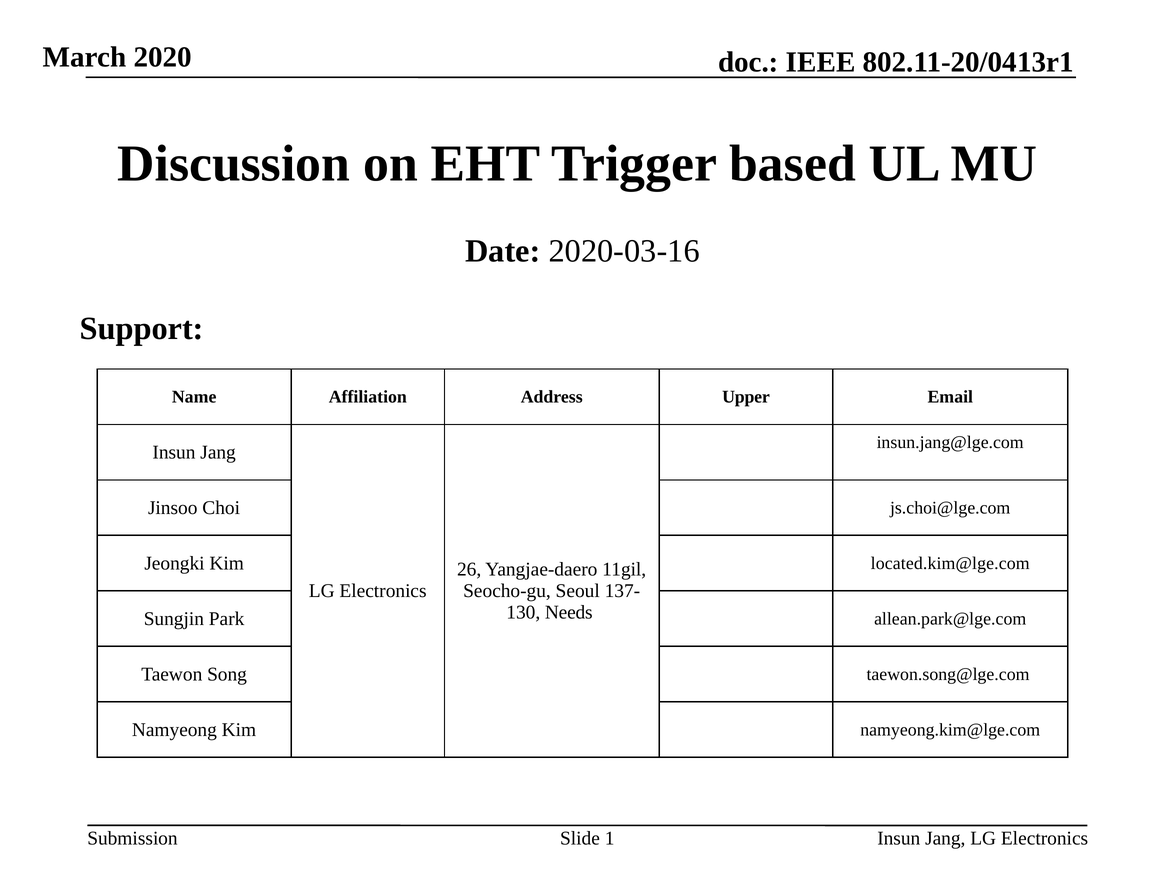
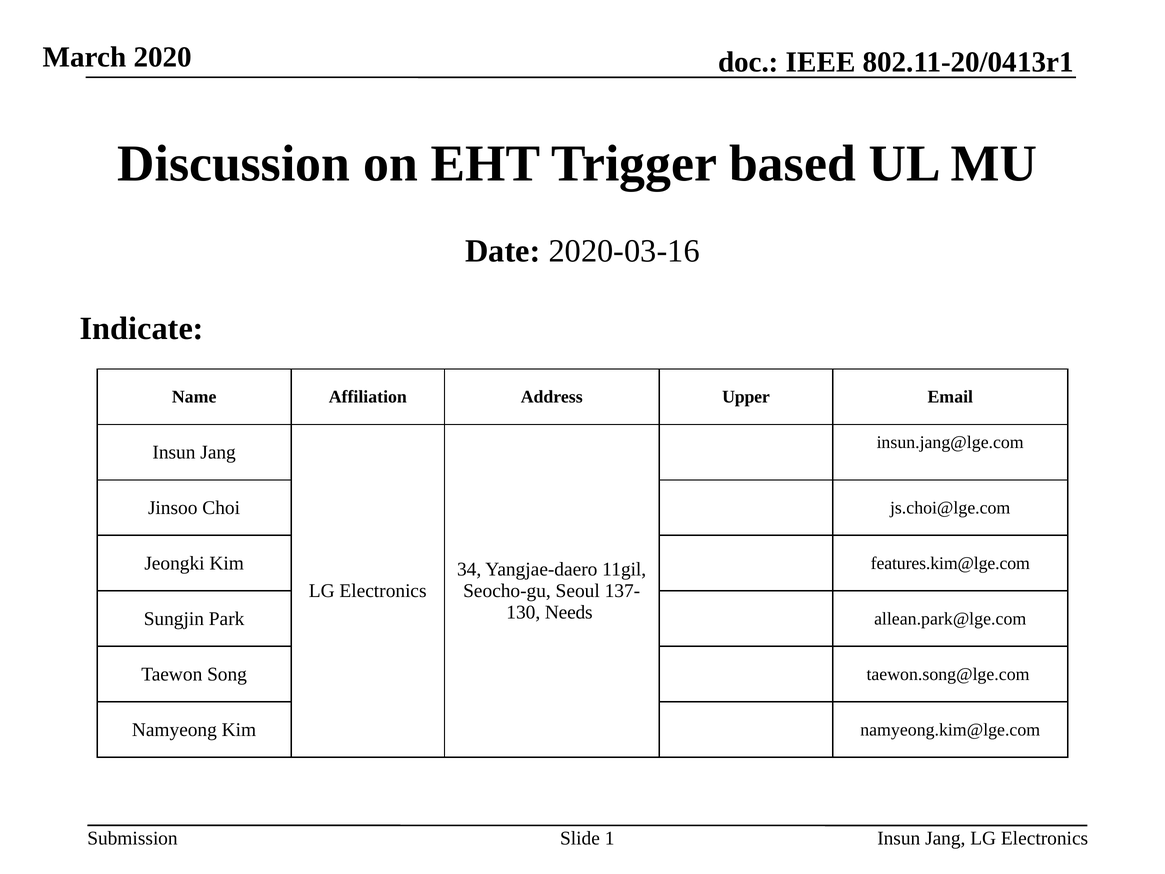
Support: Support -> Indicate
located.kim@lge.com: located.kim@lge.com -> features.kim@lge.com
26: 26 -> 34
